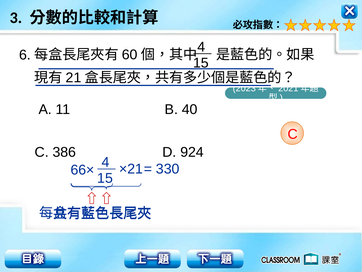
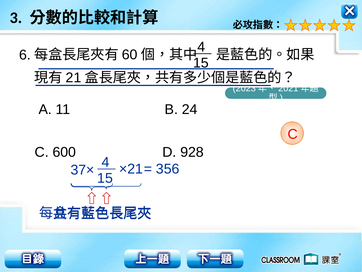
40: 40 -> 24
386: 386 -> 600
924: 924 -> 928
330: 330 -> 356
66×: 66× -> 37×
